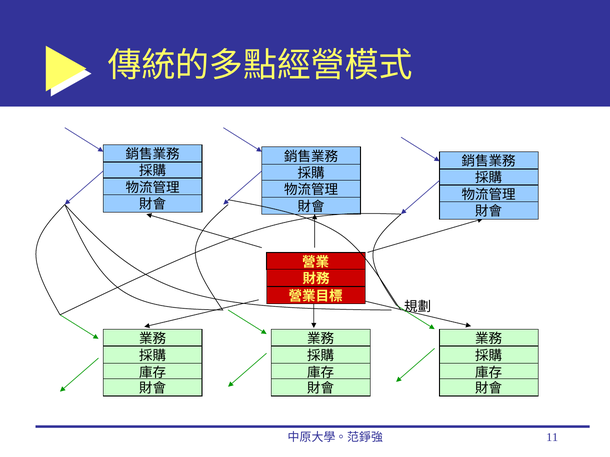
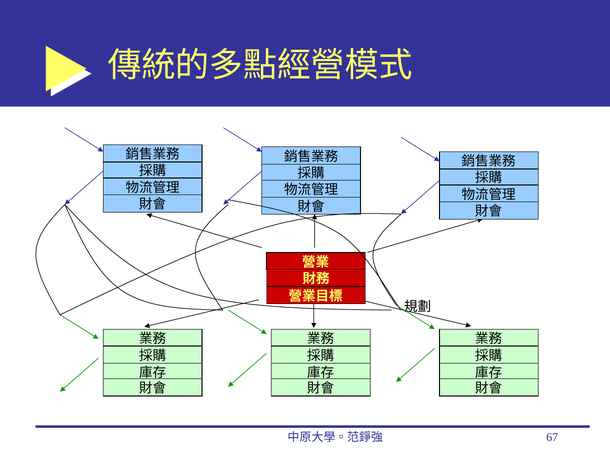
11: 11 -> 67
